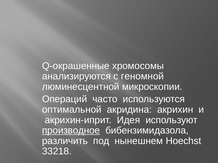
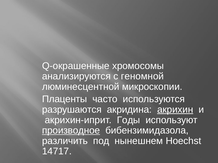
Операций: Операций -> Плаценты
оптимальной: оптимальной -> разрушаются
акрихин underline: none -> present
Идея: Идея -> Годы
33218: 33218 -> 14717
